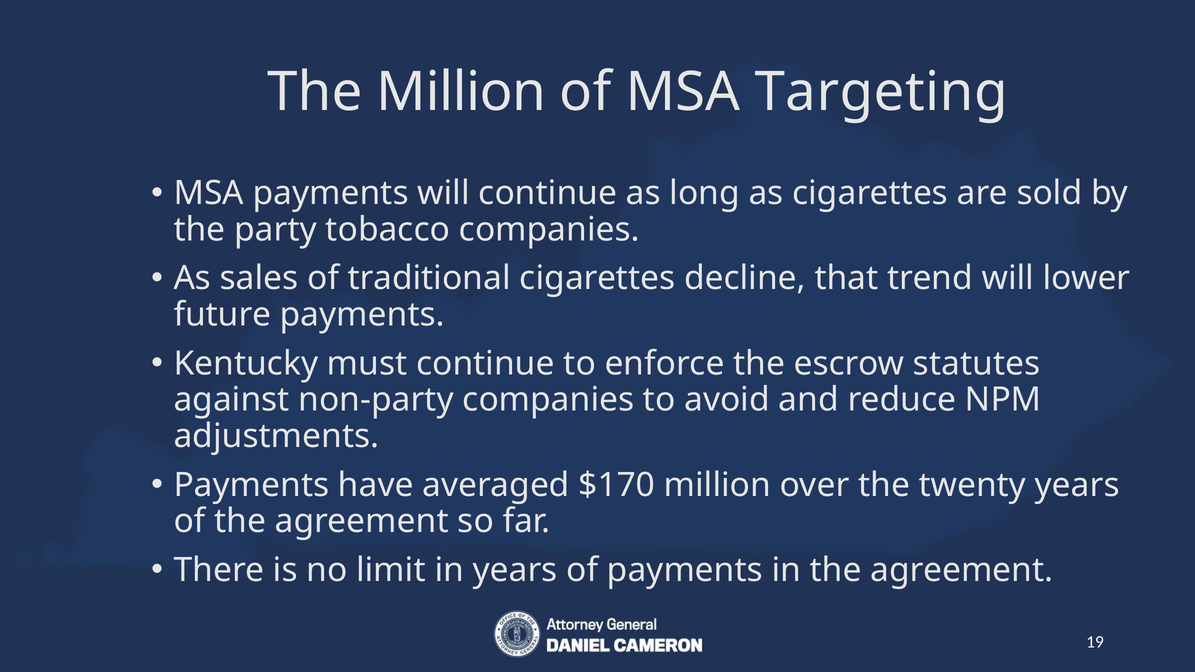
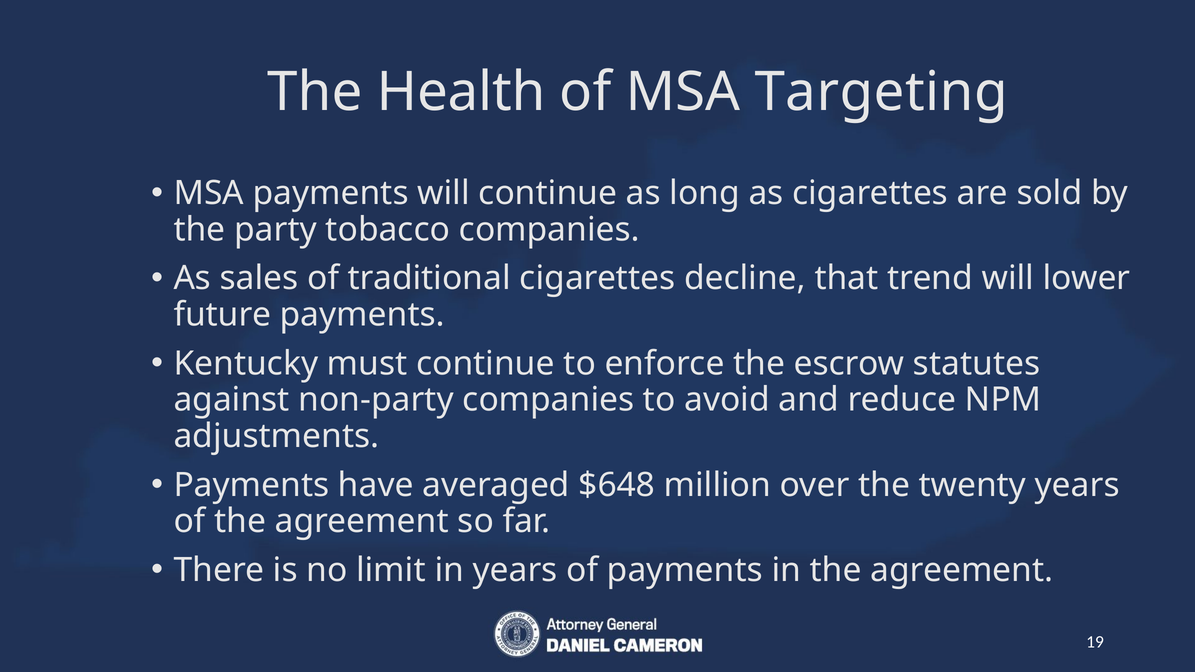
The Million: Million -> Health
$170: $170 -> $648
